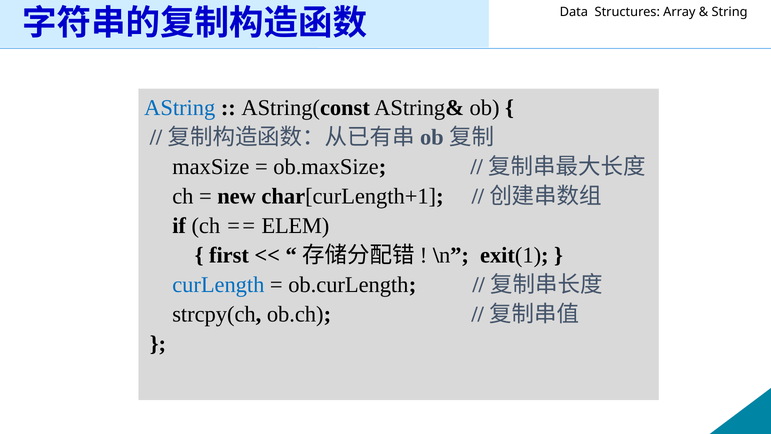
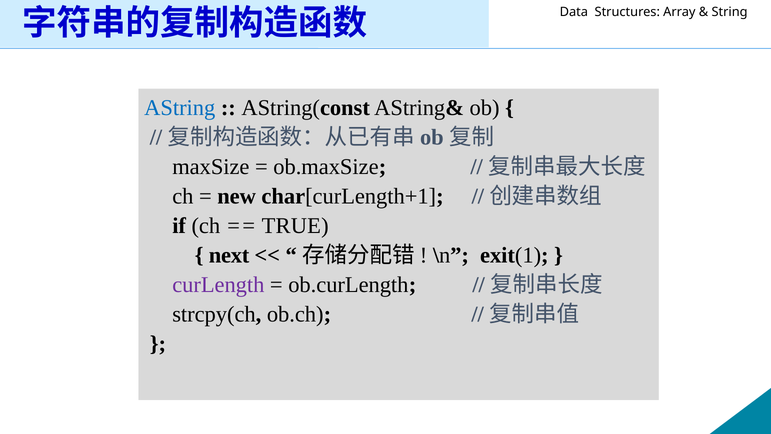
ELEM: ELEM -> TRUE
first: first -> next
curLength colour: blue -> purple
